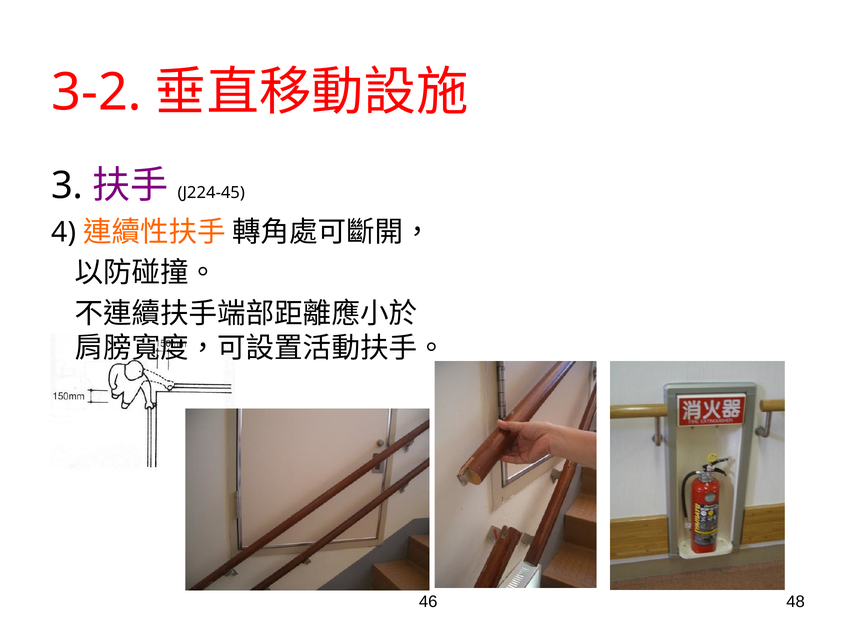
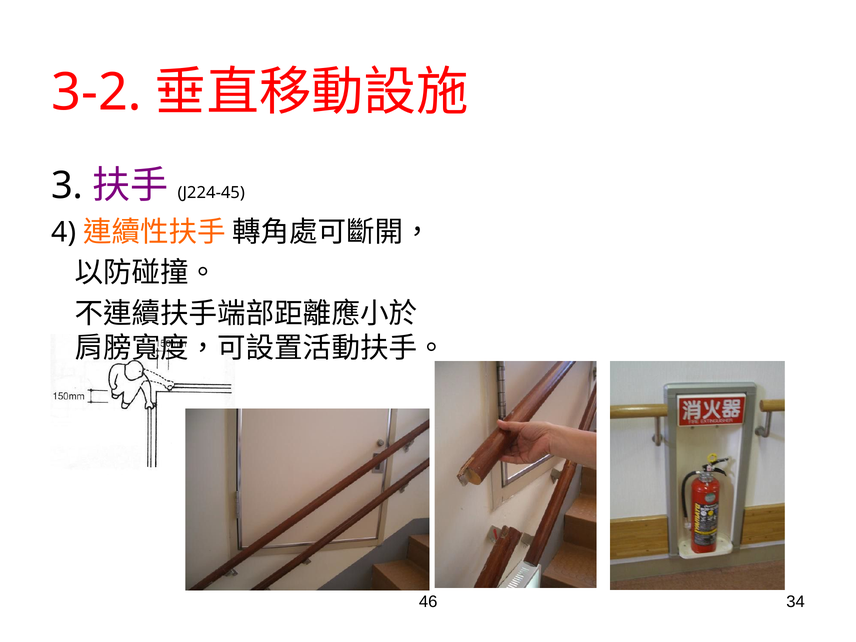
48: 48 -> 34
